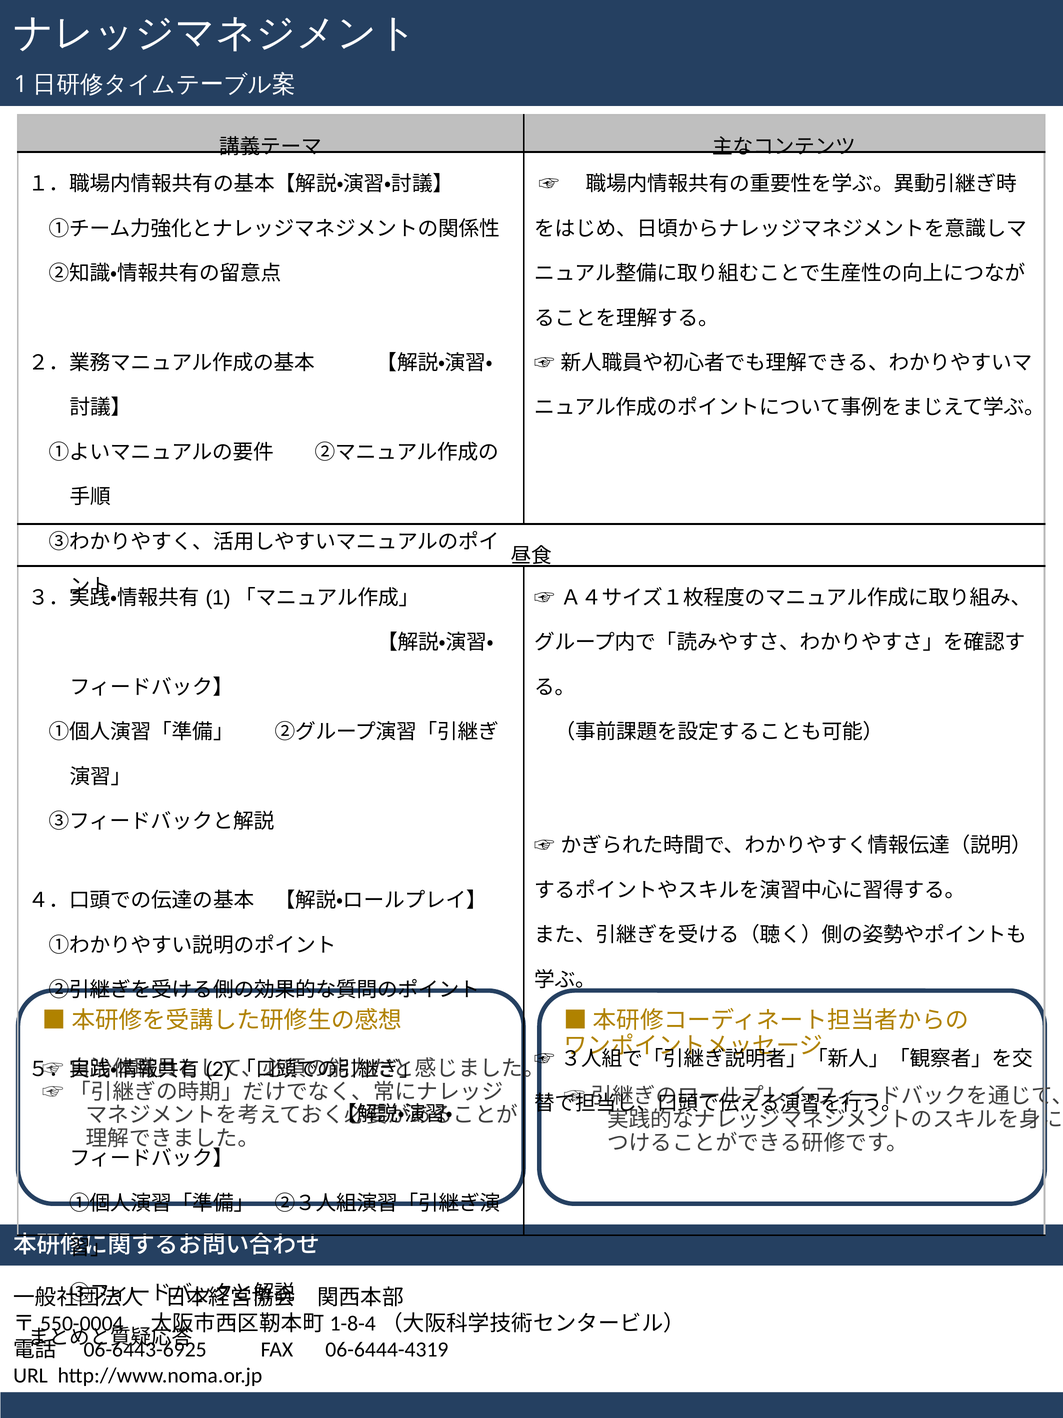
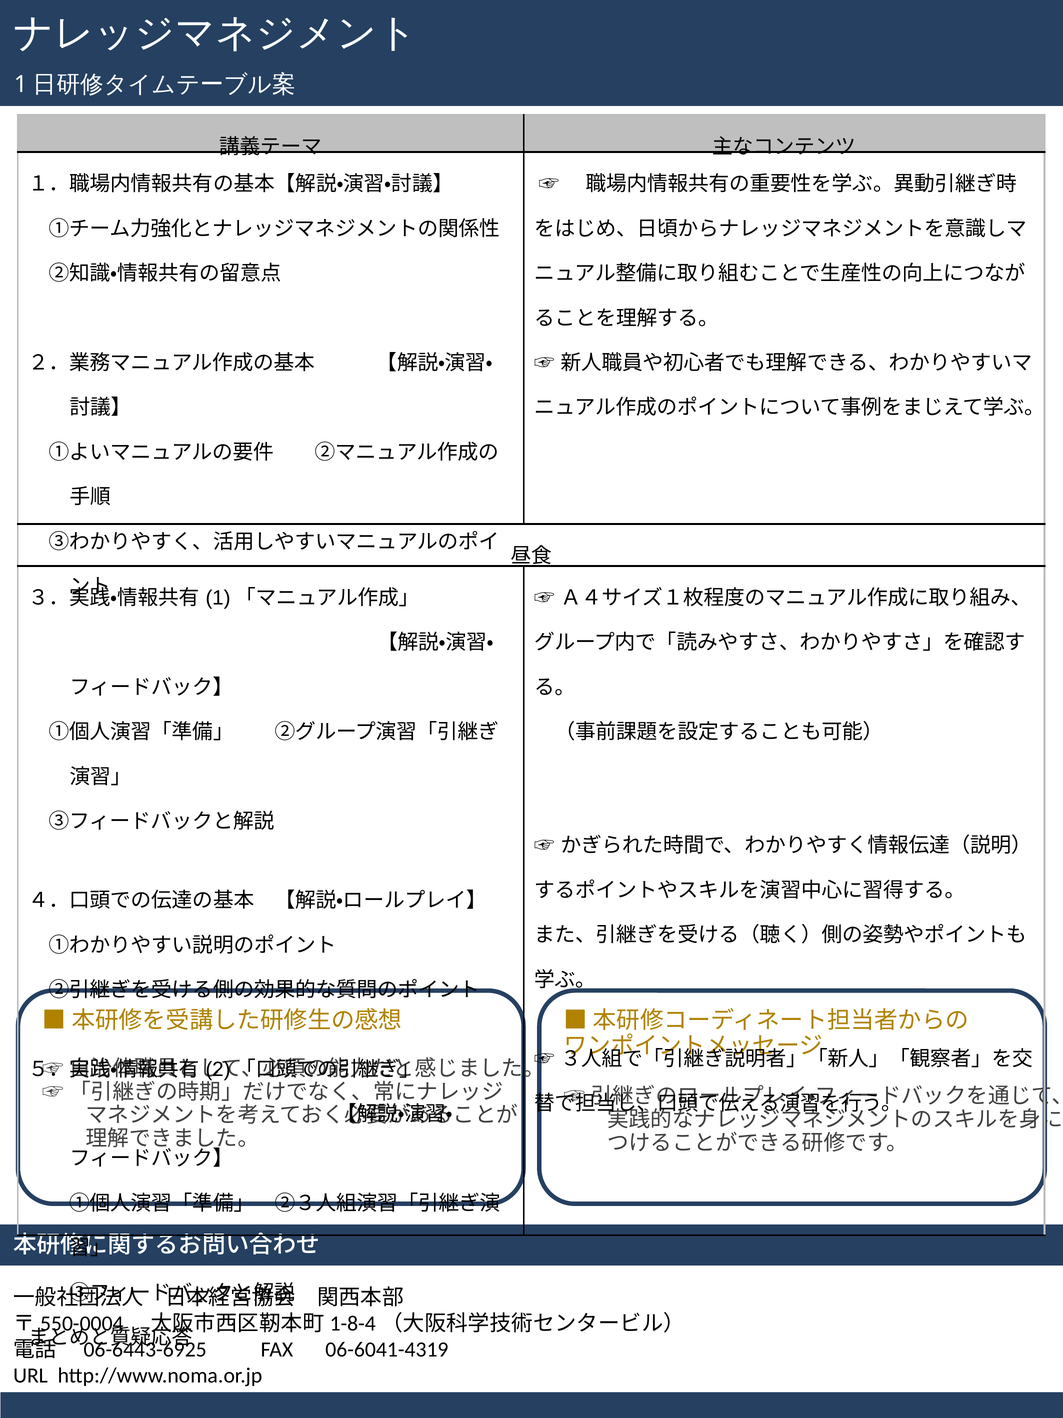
06-6444-4319: 06-6444-4319 -> 06-6041-4319
